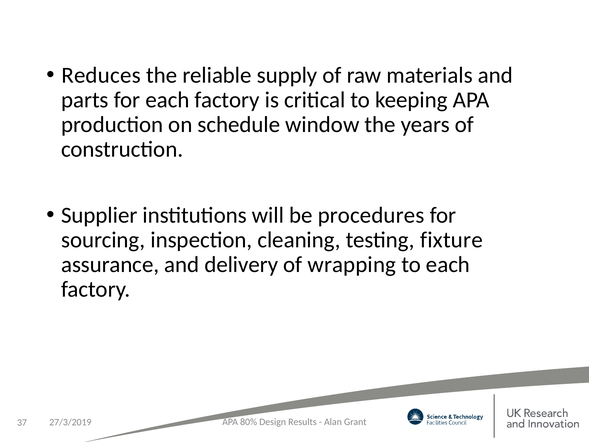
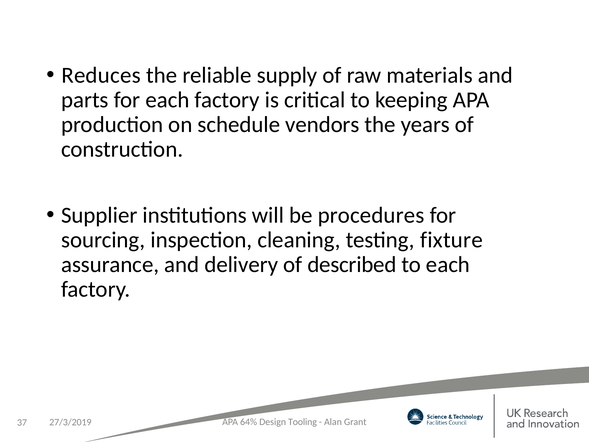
window: window -> vendors
wrapping: wrapping -> described
80%: 80% -> 64%
Results: Results -> Tooling
